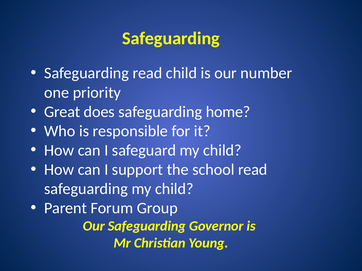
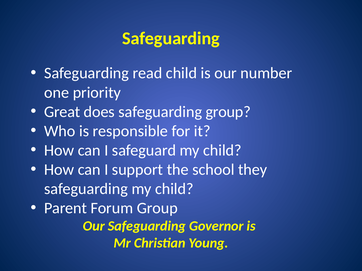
safeguarding home: home -> group
school read: read -> they
